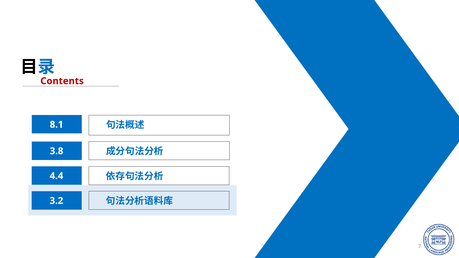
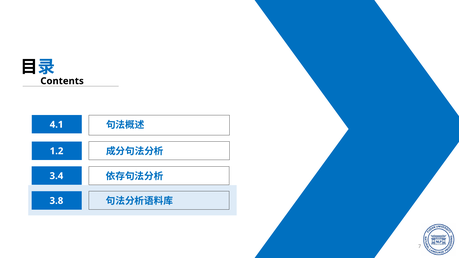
Contents colour: red -> black
8.1: 8.1 -> 4.1
3.8: 3.8 -> 1.2
4.4: 4.4 -> 3.4
3.2: 3.2 -> 3.8
